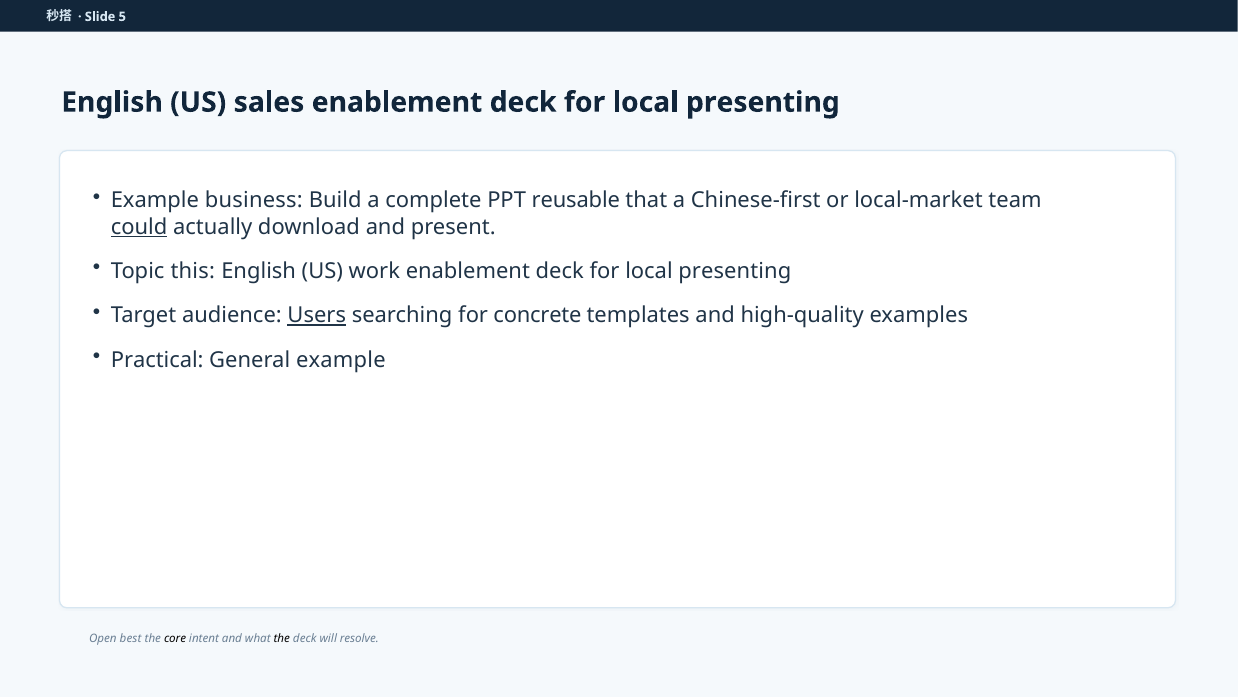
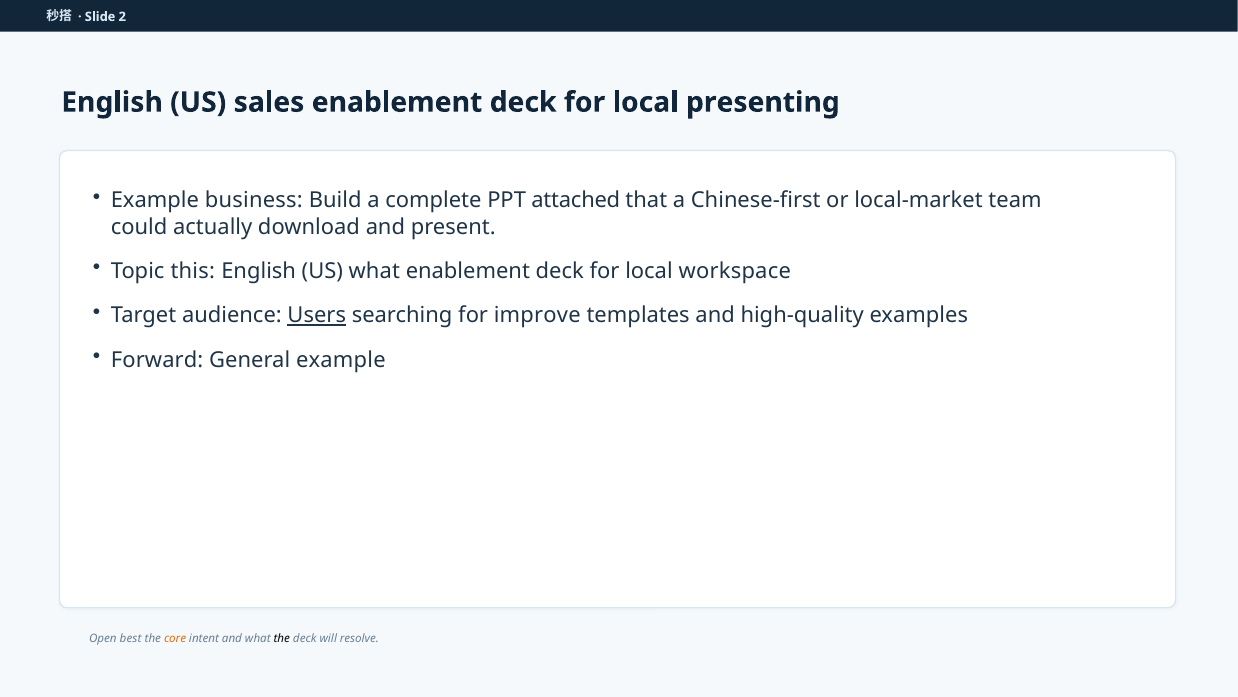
5: 5 -> 2
reusable: reusable -> attached
could underline: present -> none
US work: work -> what
presenting at (735, 271): presenting -> workspace
concrete: concrete -> improve
Practical: Practical -> Forward
core colour: black -> orange
